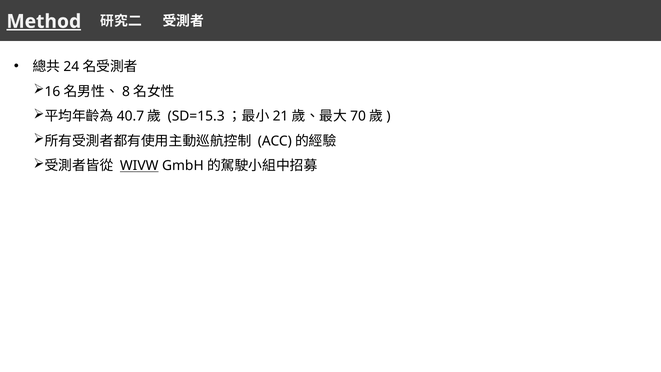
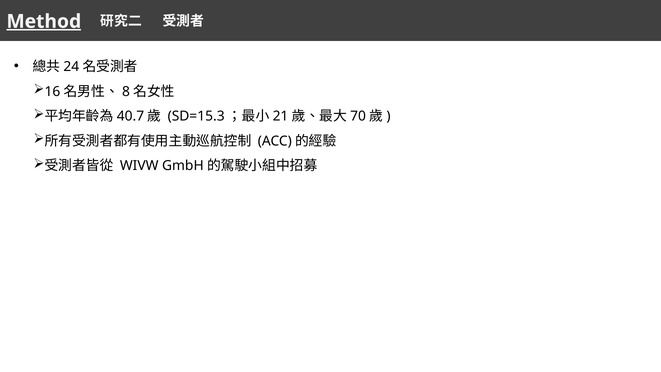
WIVW underline: present -> none
